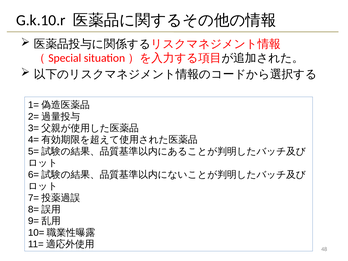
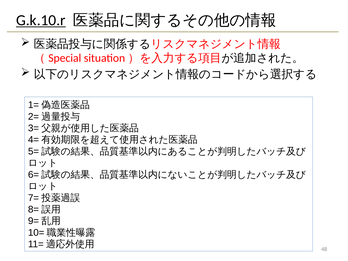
G.k.10.r underline: none -> present
